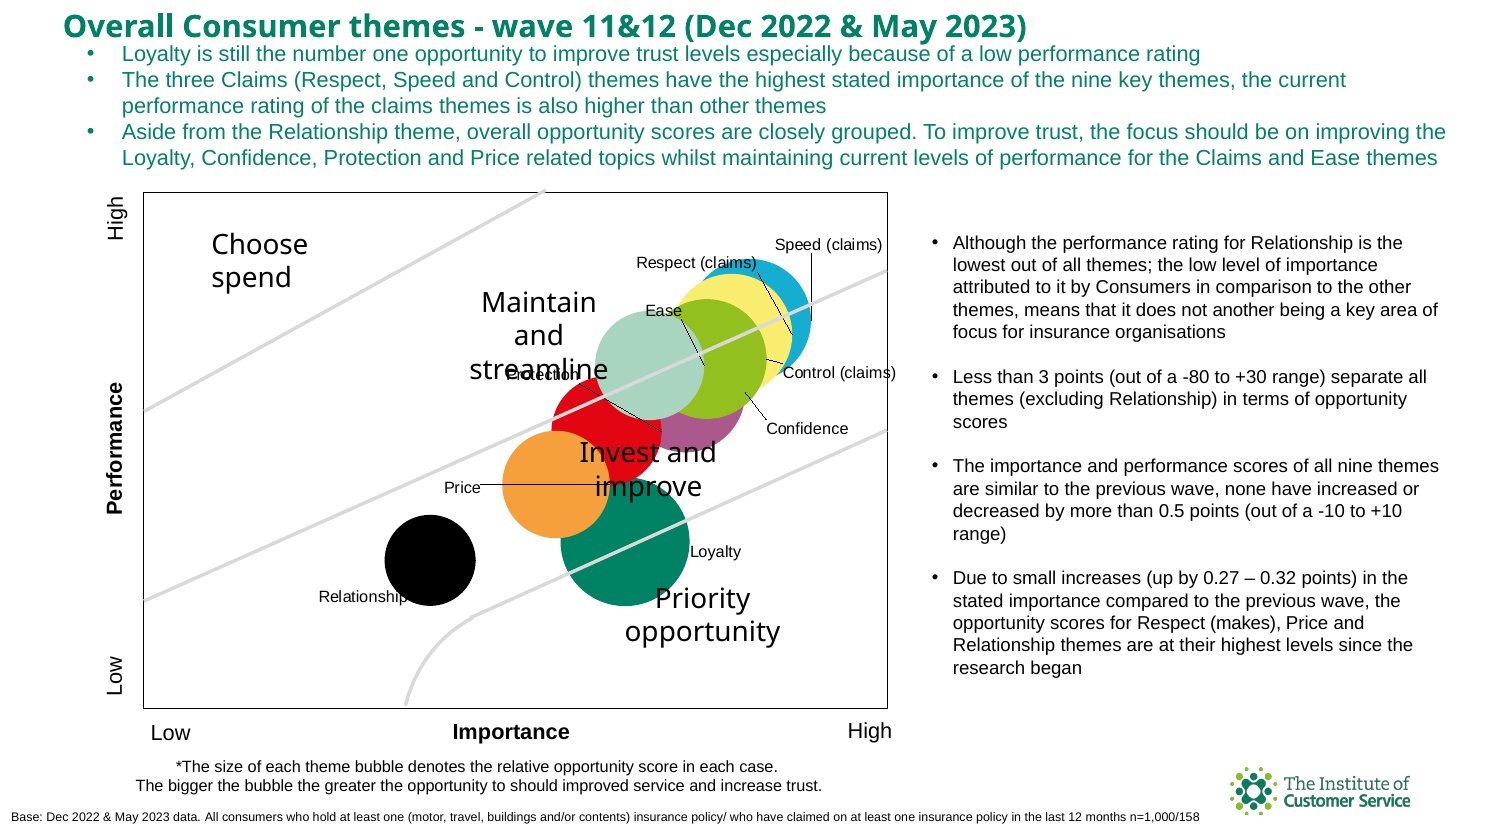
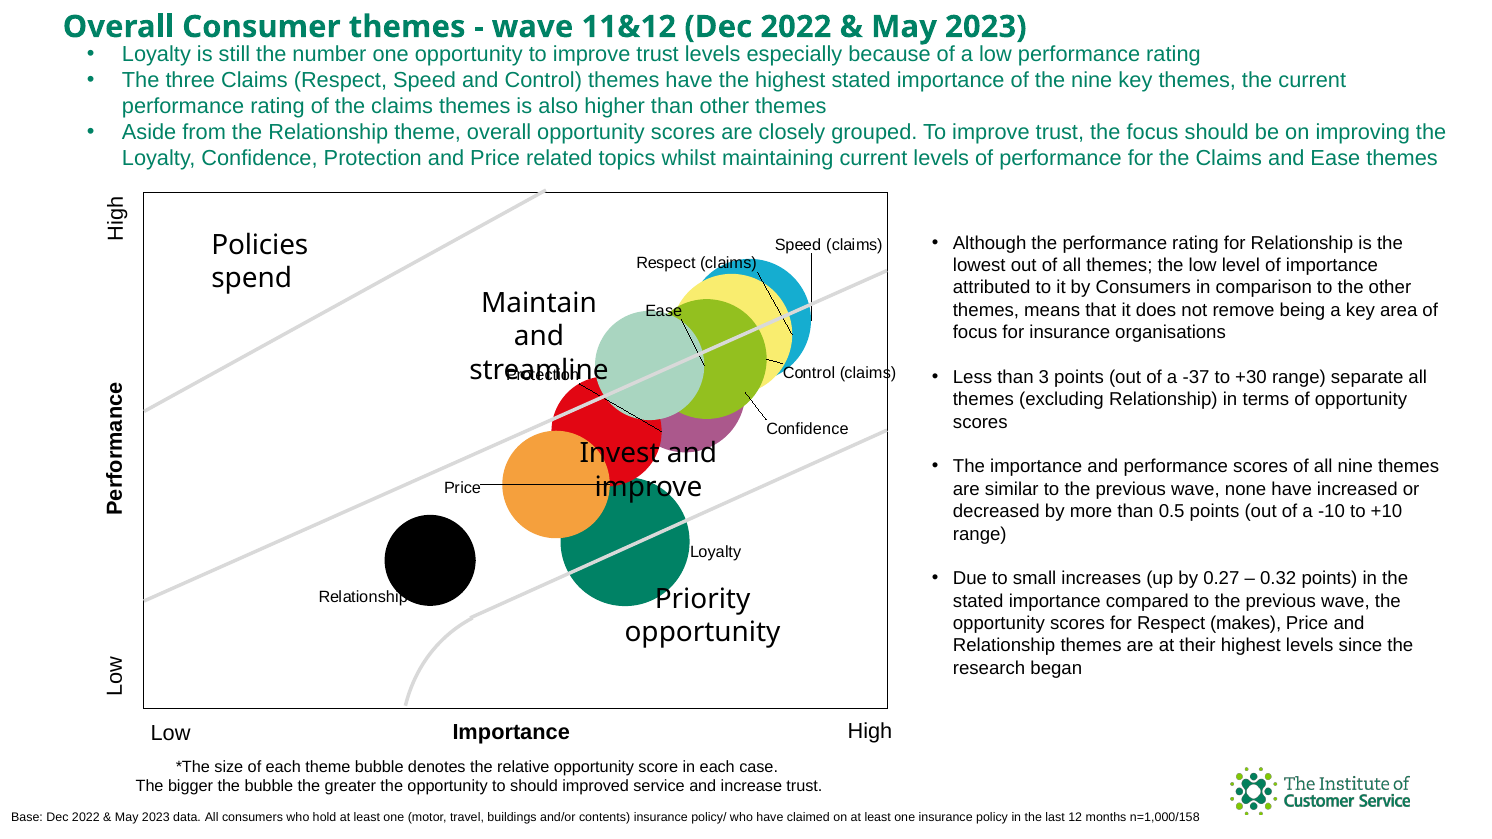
Choose: Choose -> Policies
another: another -> remove
-80: -80 -> -37
